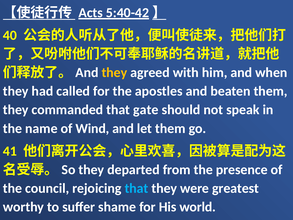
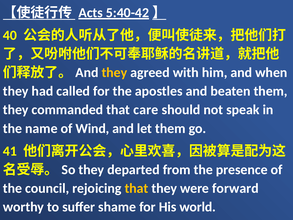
gate: gate -> care
that at (136, 188) colour: light blue -> yellow
greatest: greatest -> forward
